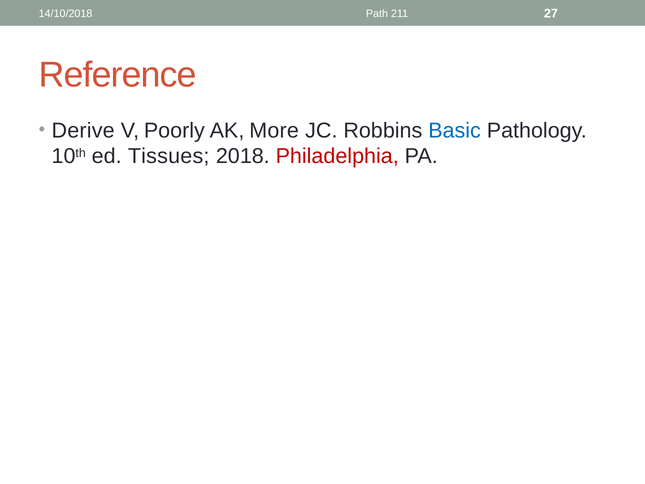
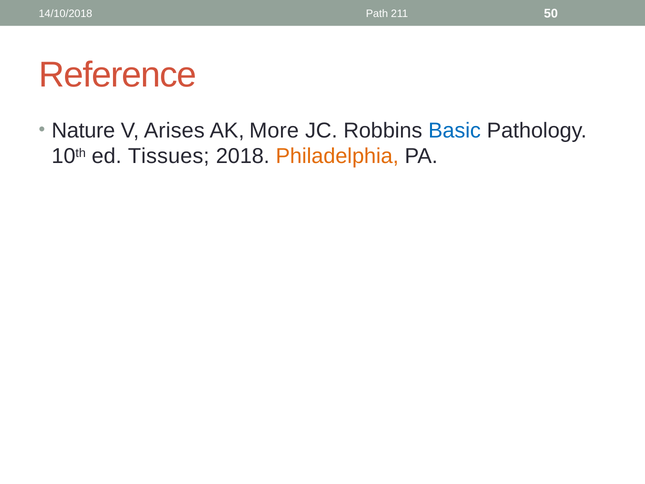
27: 27 -> 50
Derive: Derive -> Nature
Poorly: Poorly -> Arises
Philadelphia colour: red -> orange
